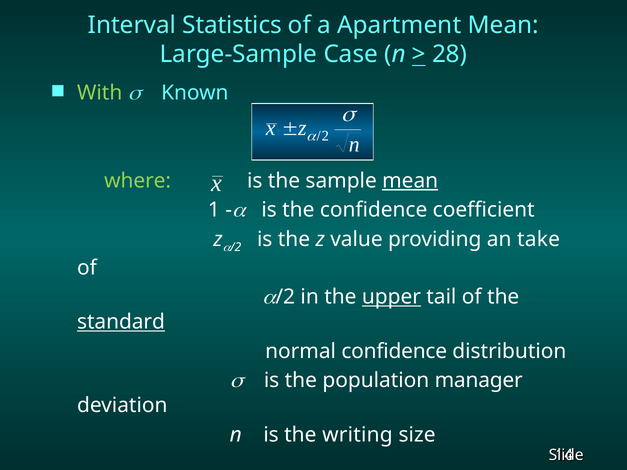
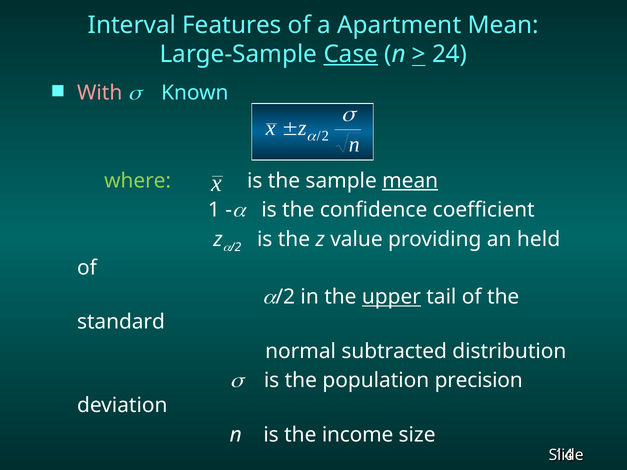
Statistics: Statistics -> Features
Case underline: none -> present
28: 28 -> 24
With colour: light green -> pink
take: take -> held
standard underline: present -> none
normal confidence: confidence -> subtracted
manager: manager -> precision
writing: writing -> income
